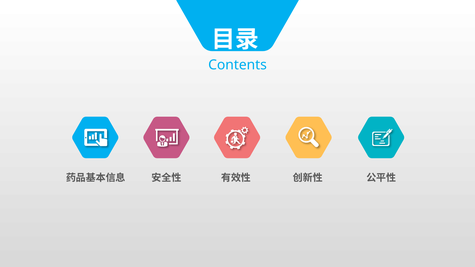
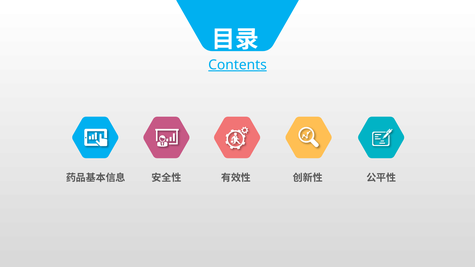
Contents underline: none -> present
